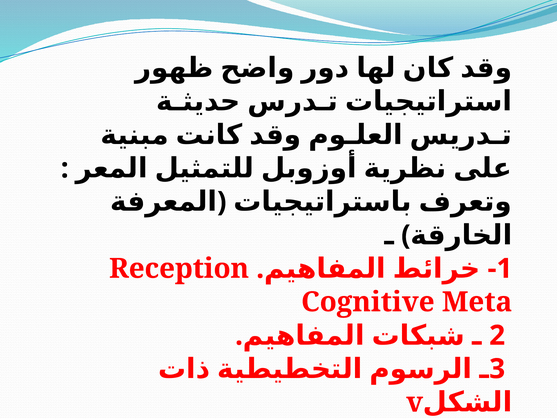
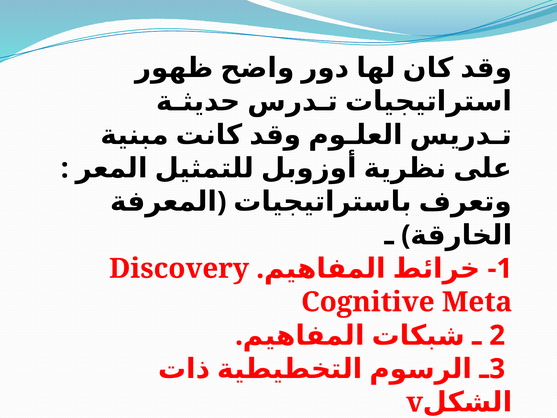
Reception: Reception -> Discovery
